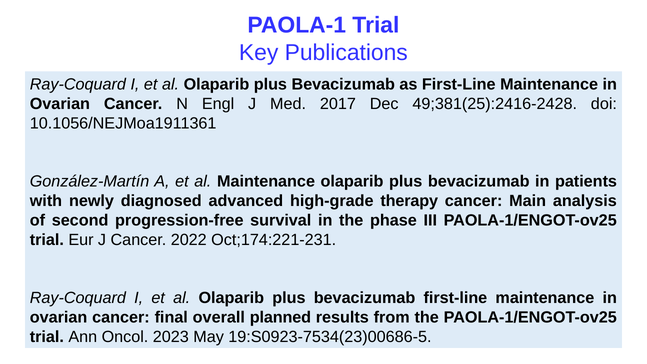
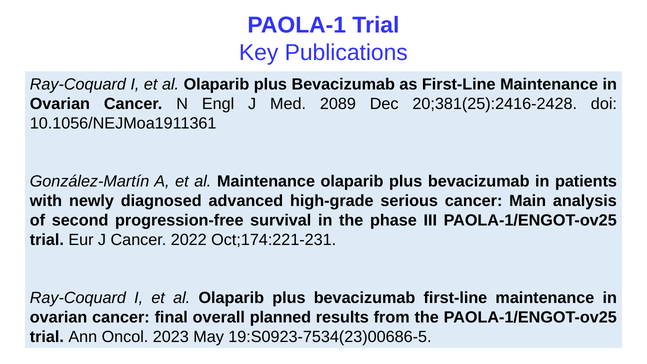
2017: 2017 -> 2089
49;381(25):2416-2428: 49;381(25):2416-2428 -> 20;381(25):2416-2428
therapy: therapy -> serious
